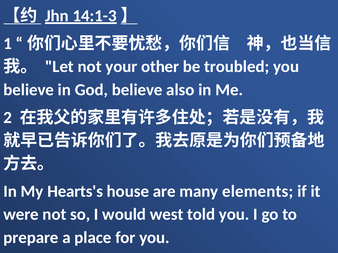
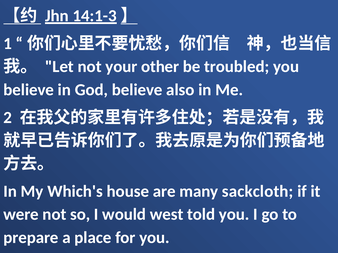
Hearts's: Hearts's -> Which's
elements: elements -> sackcloth
